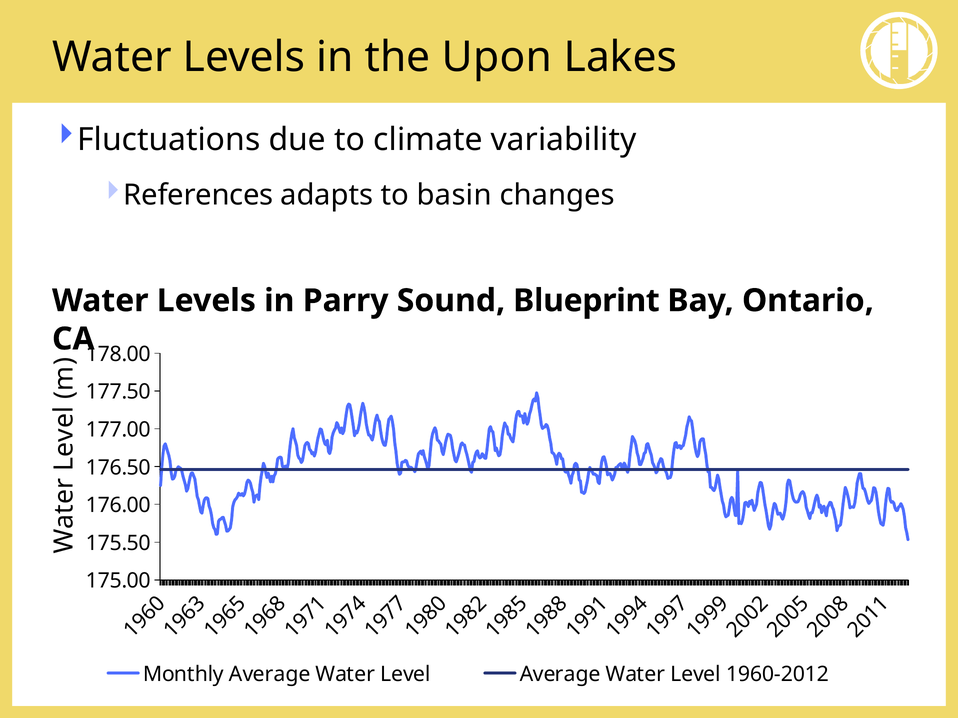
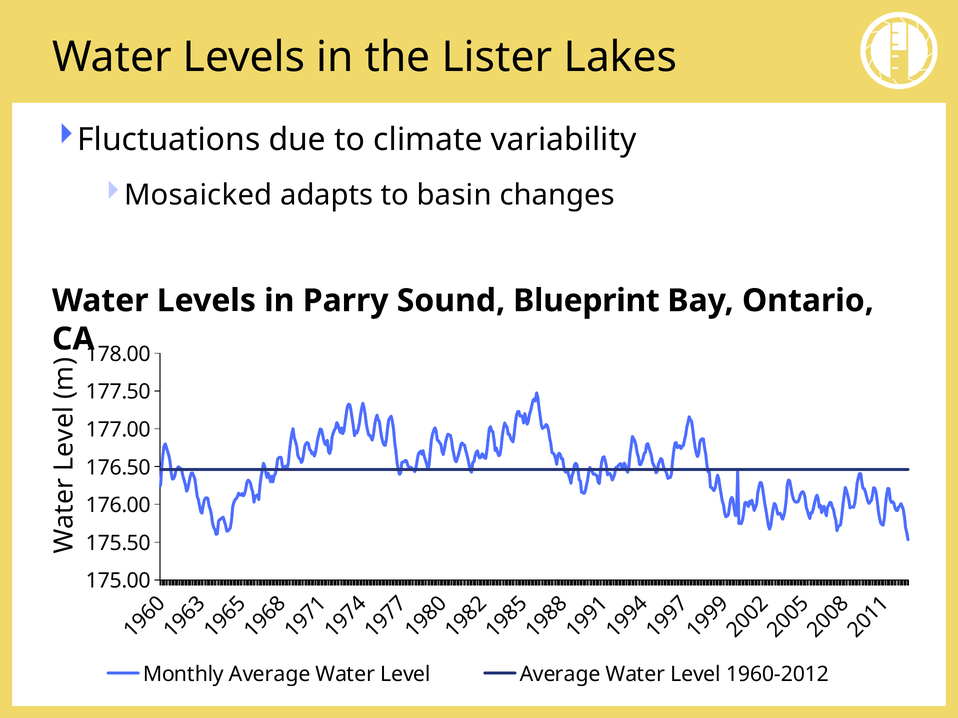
Upon: Upon -> Lister
References: References -> Mosaicked
